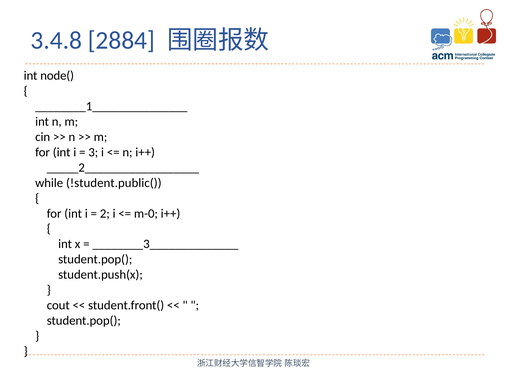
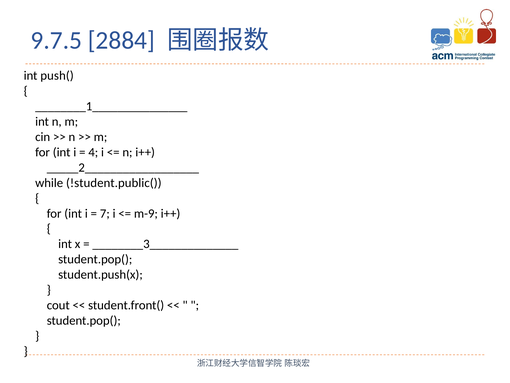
3.4.8: 3.4.8 -> 9.7.5
node(: node( -> push(
3: 3 -> 4
2: 2 -> 7
m-0: m-0 -> m-9
